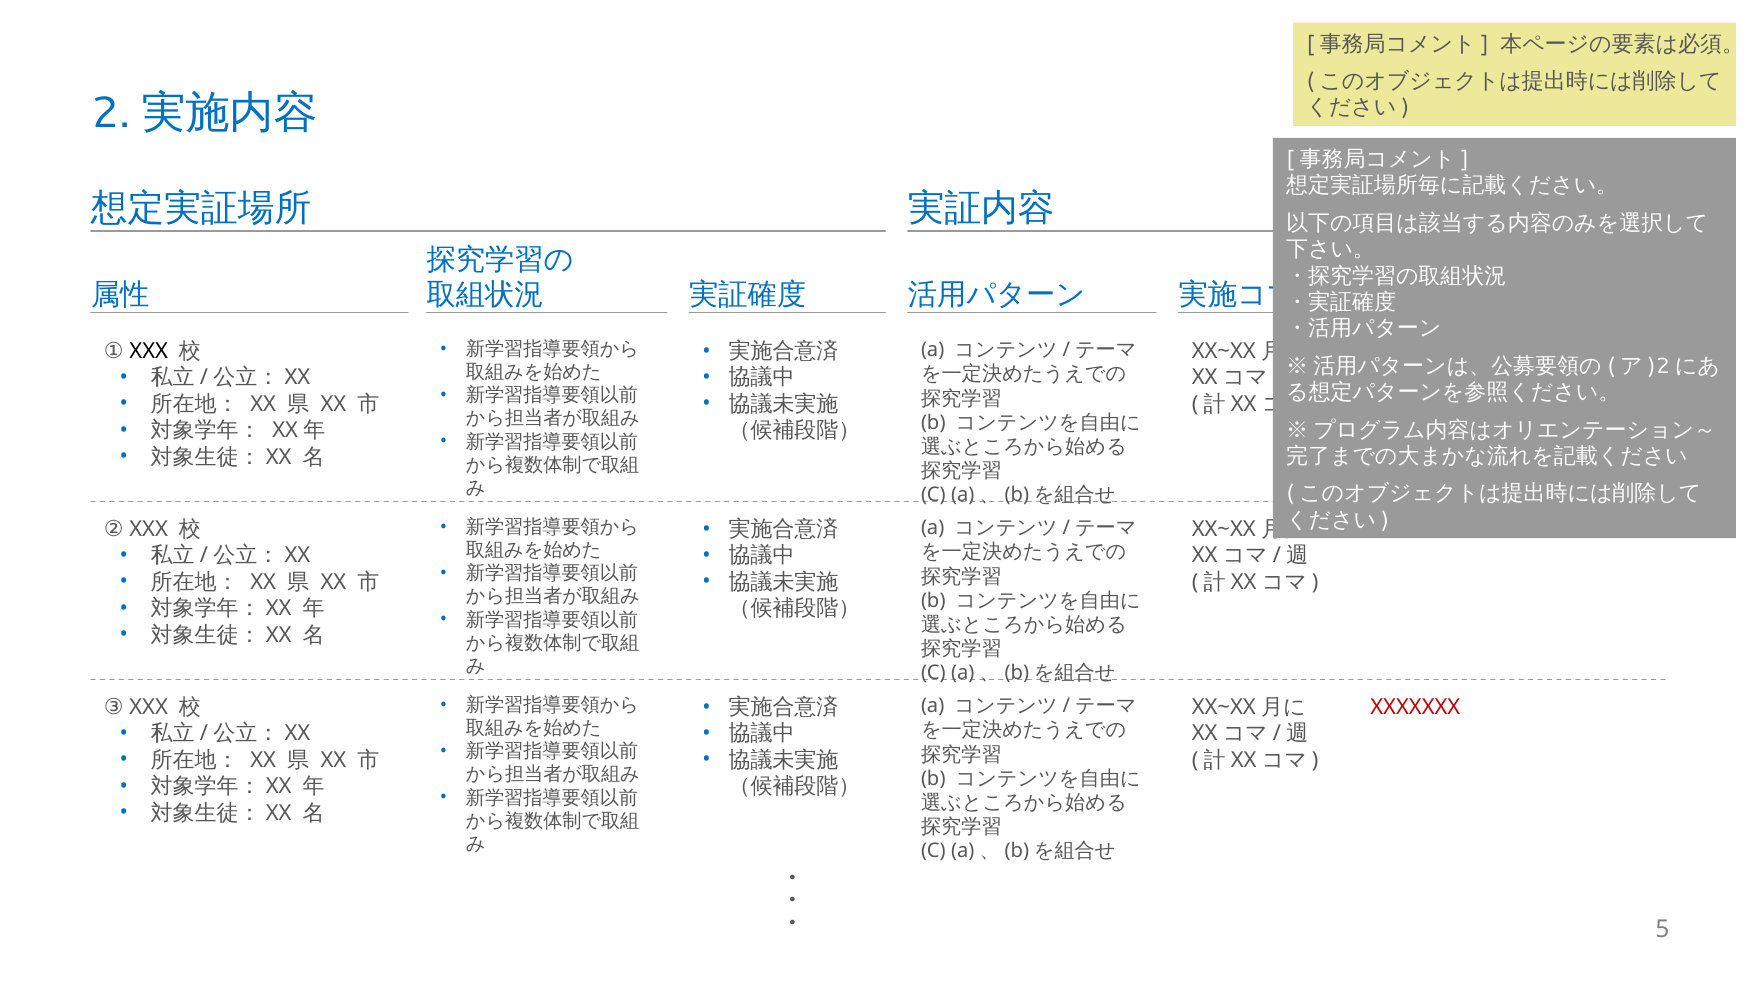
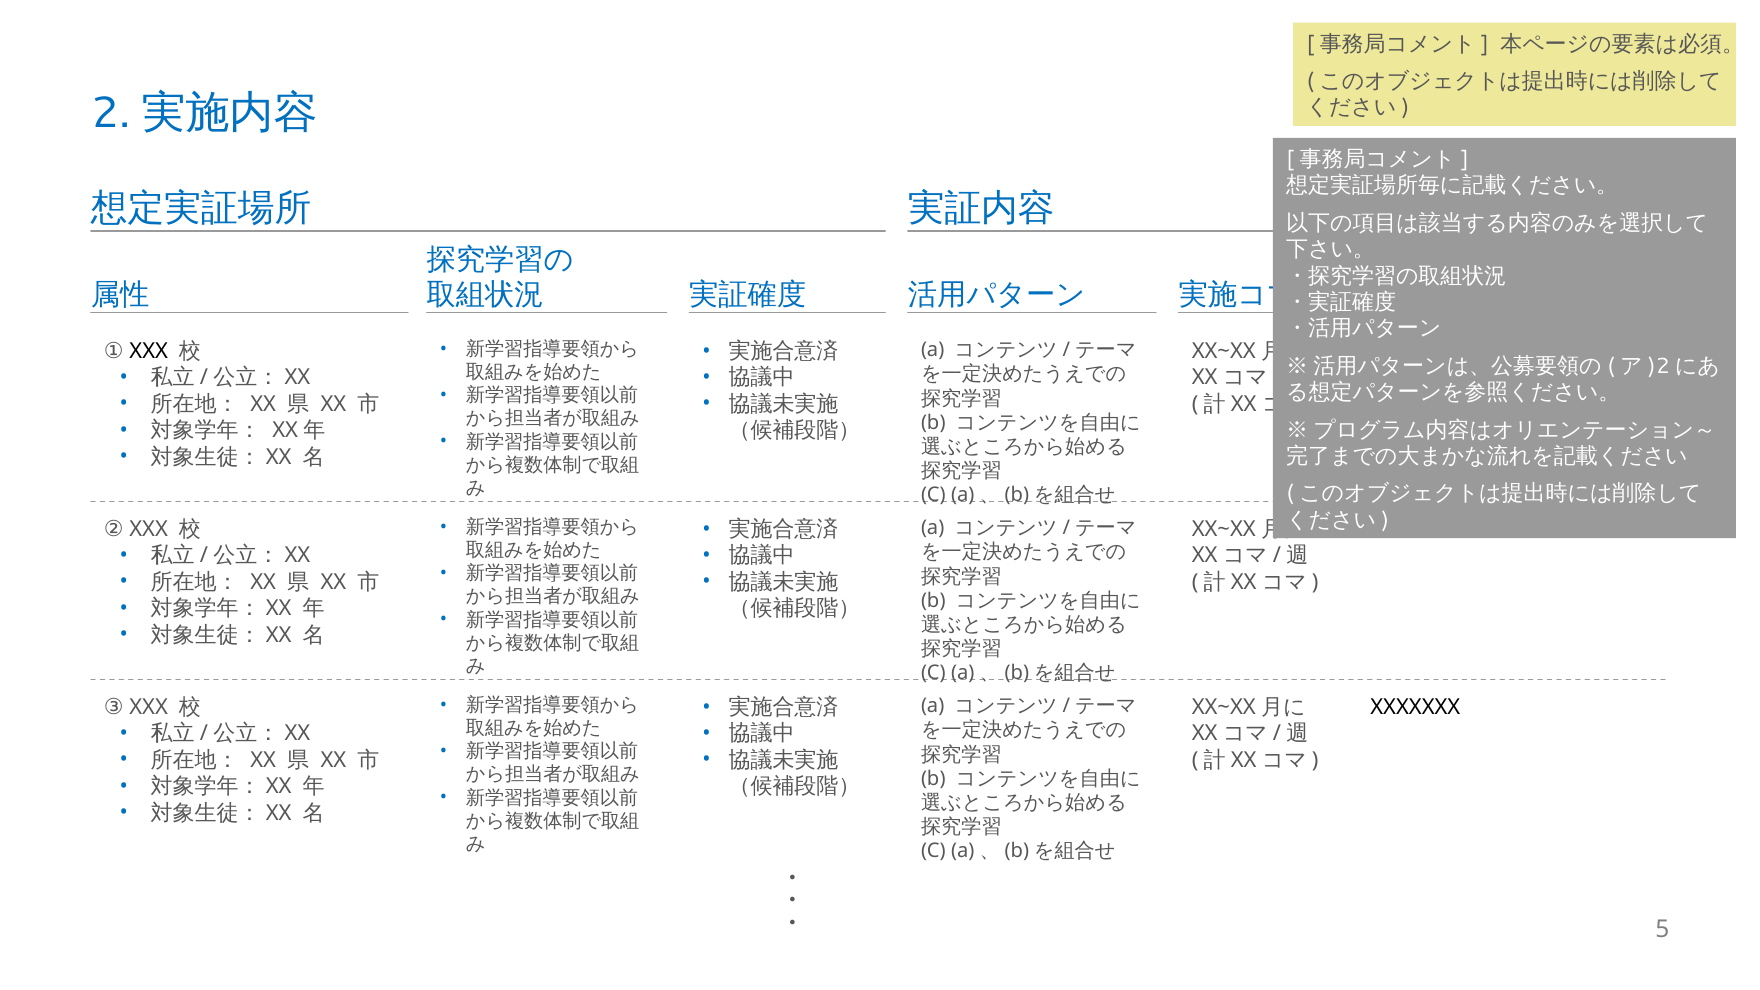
XXXXXXX at (1415, 707) colour: red -> black
